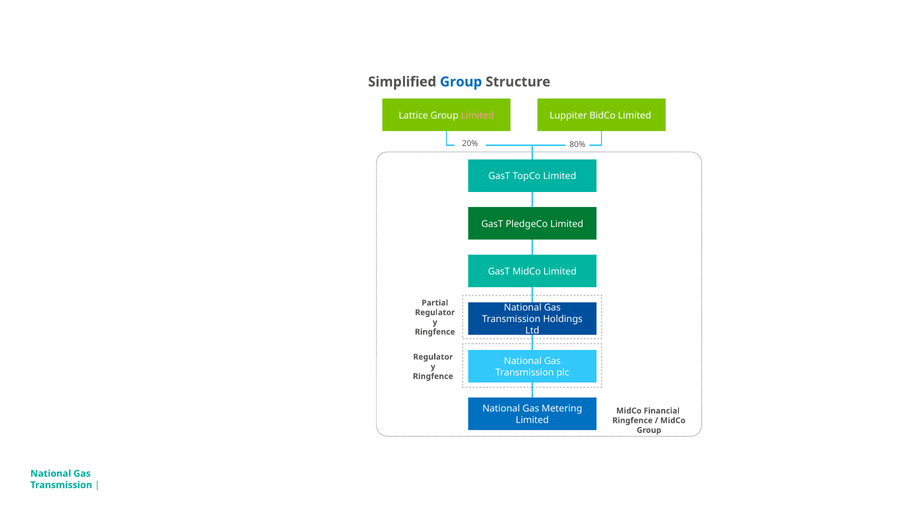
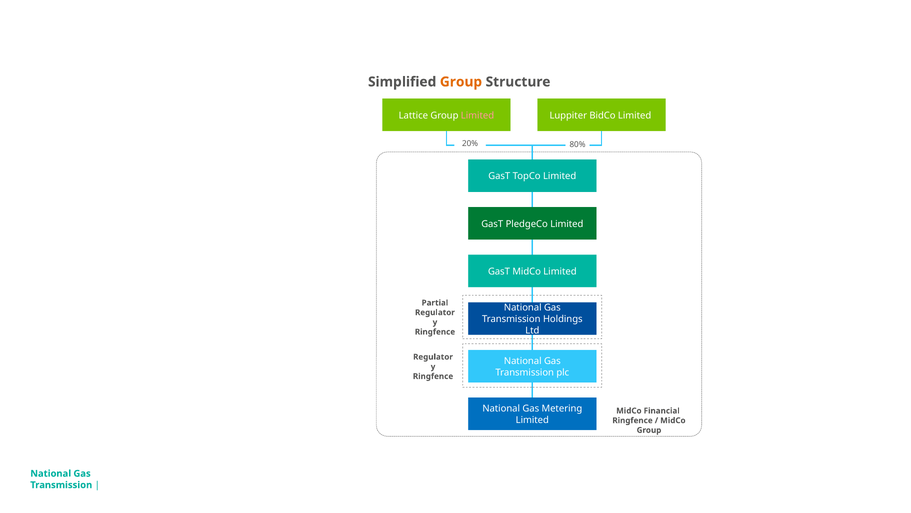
Group at (461, 82) colour: blue -> orange
